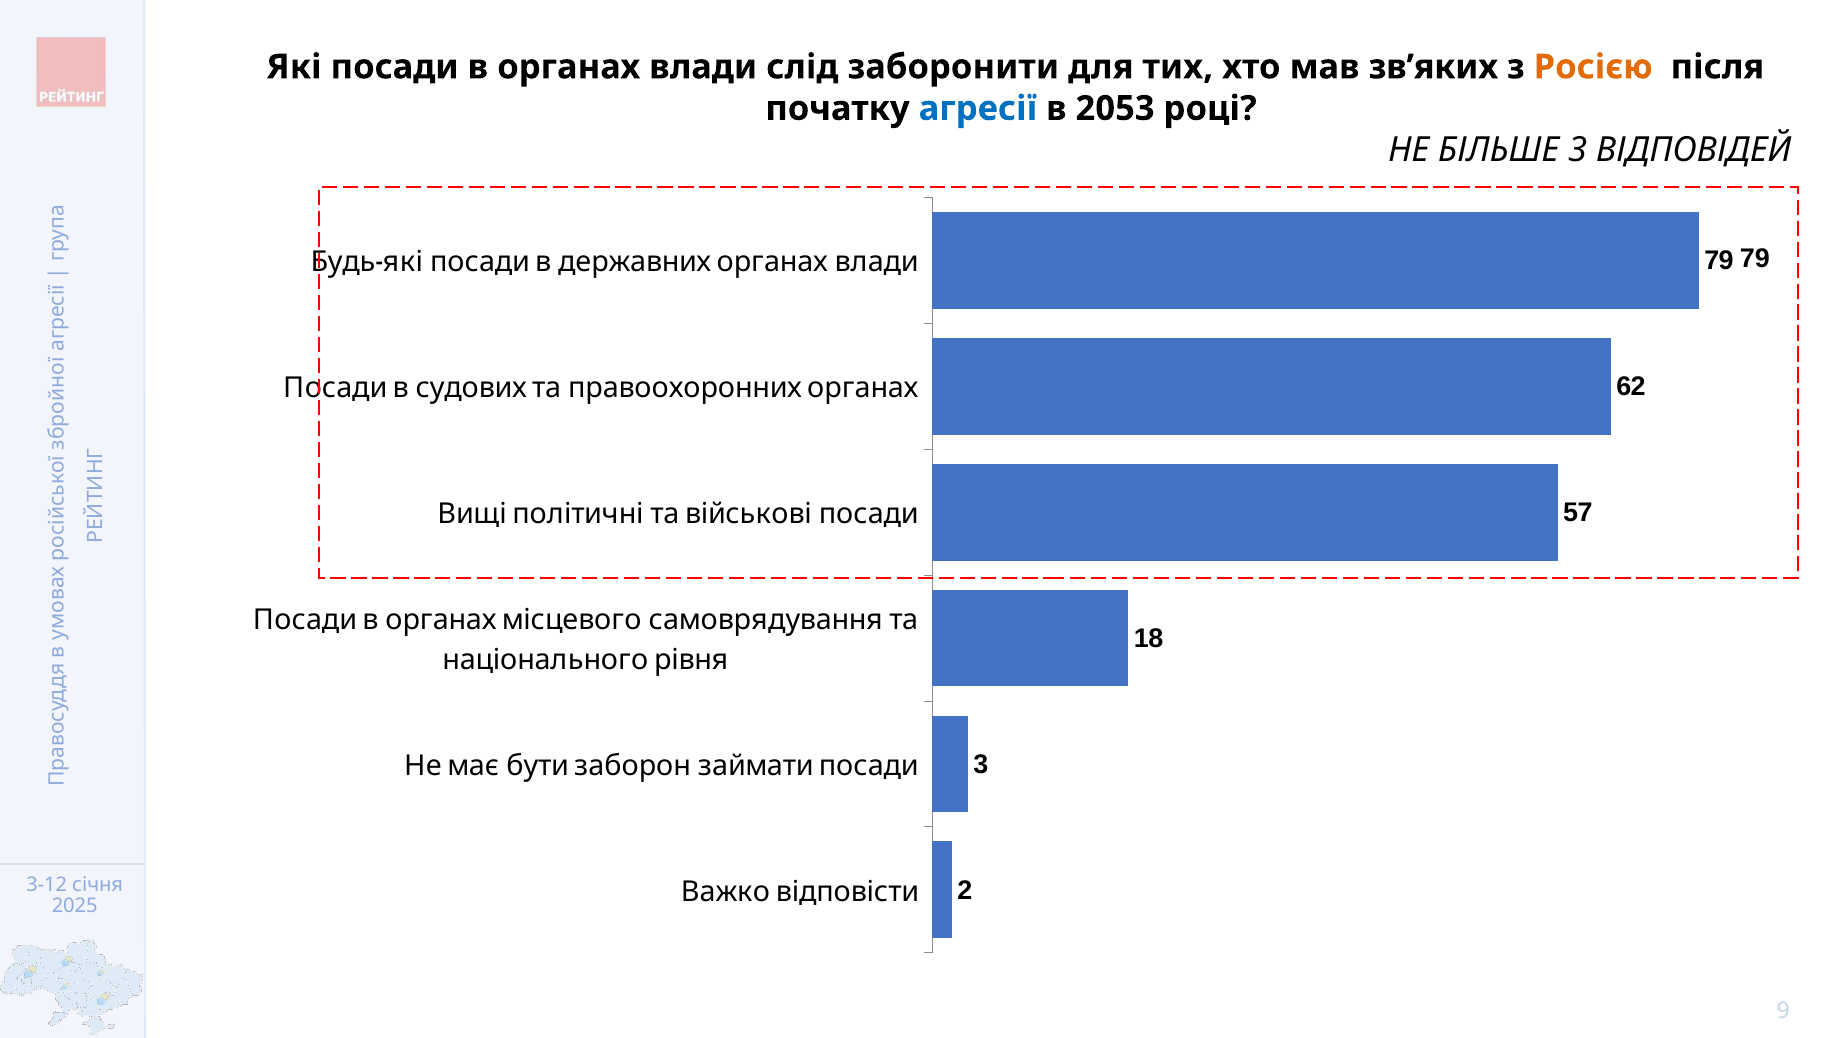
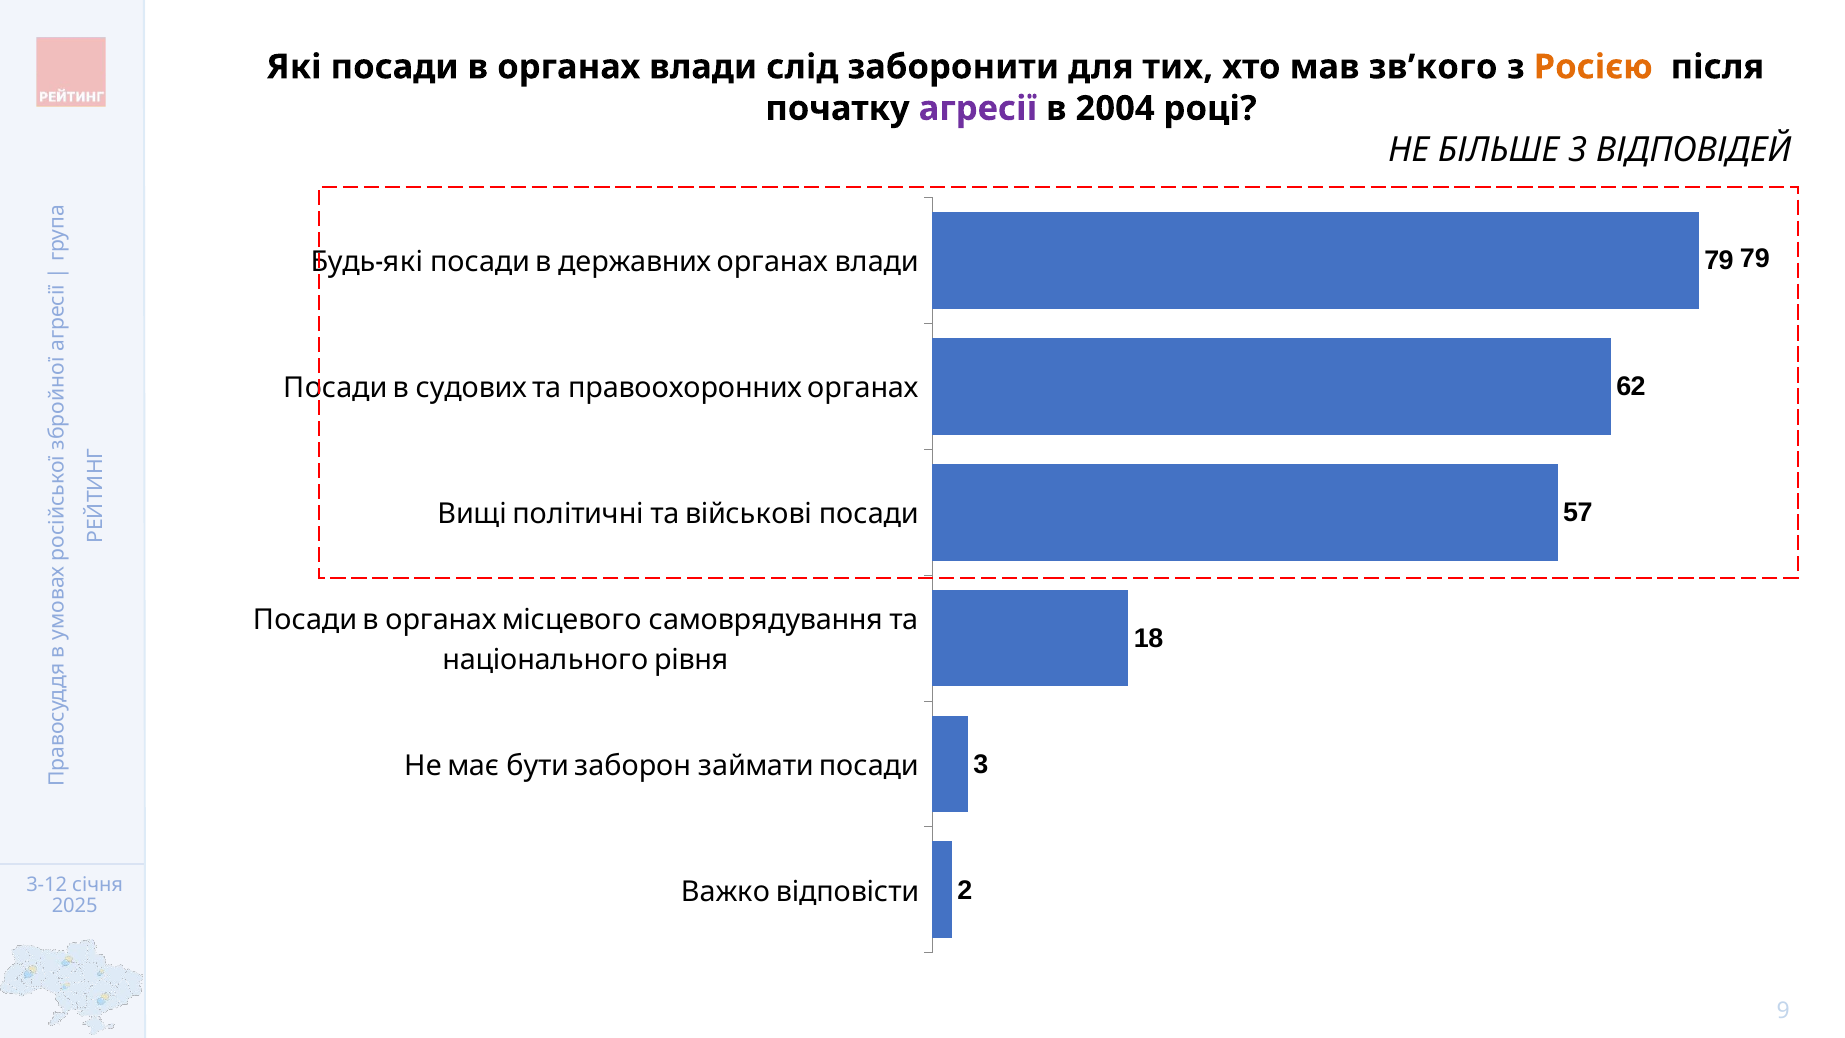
зв’яких: зв’яких -> зв’кого
агресії colour: blue -> purple
2053: 2053 -> 2004
